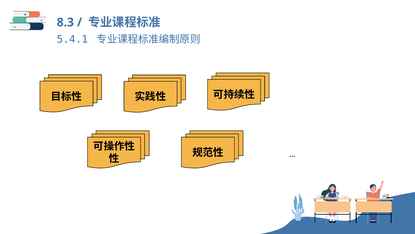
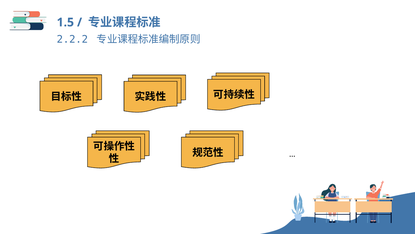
8.3: 8.3 -> 1.5
5.4.1: 5.4.1 -> 2.2.2
